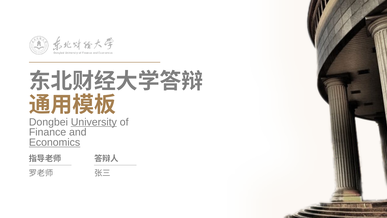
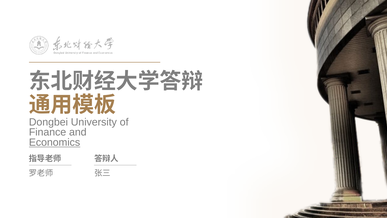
University underline: present -> none
